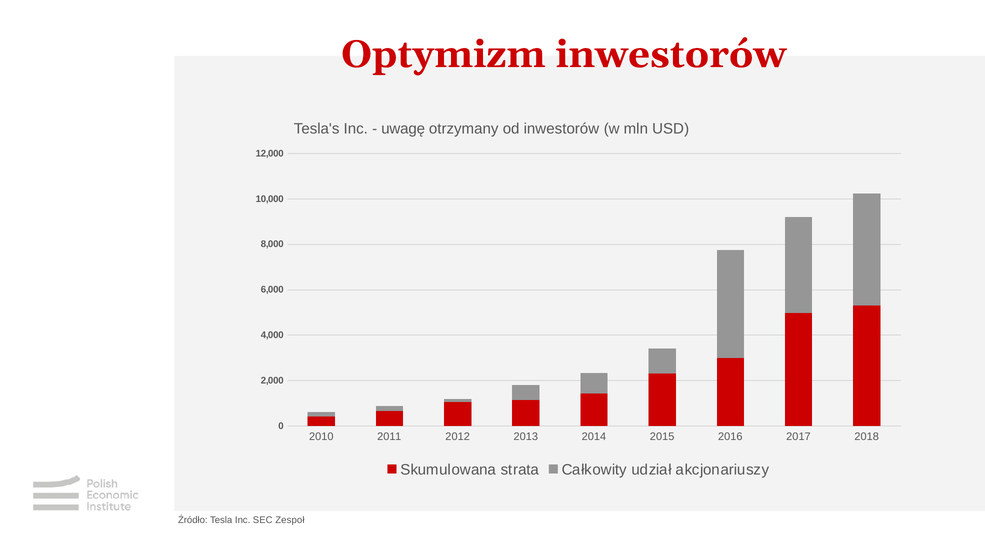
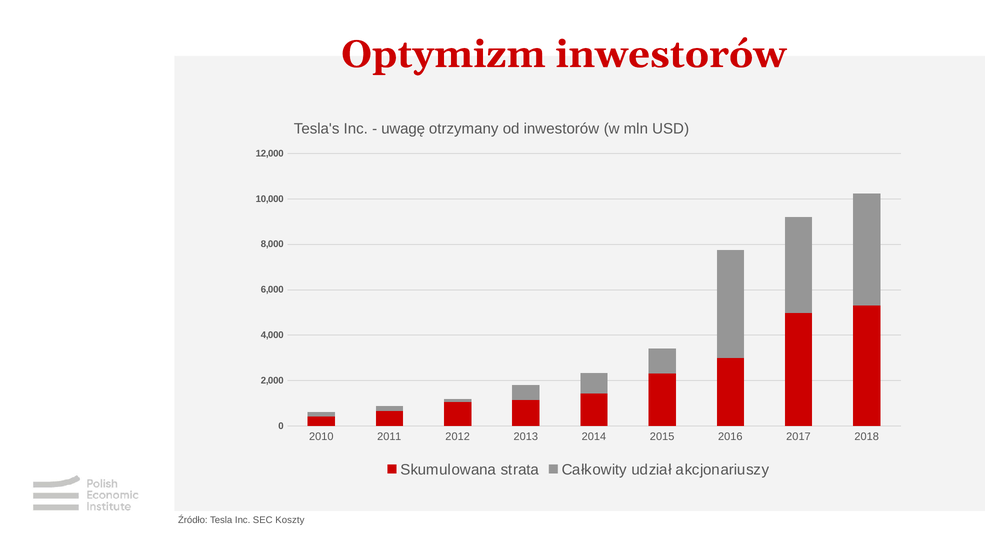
Zespoł: Zespoł -> Koszty
